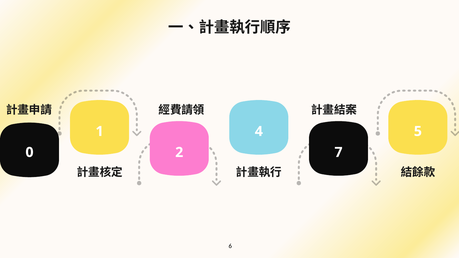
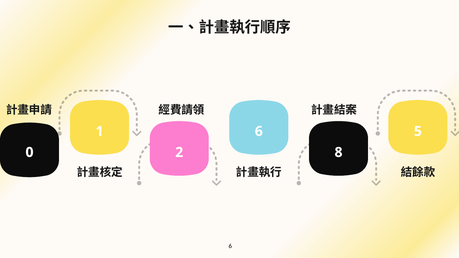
1 4: 4 -> 6
7: 7 -> 8
